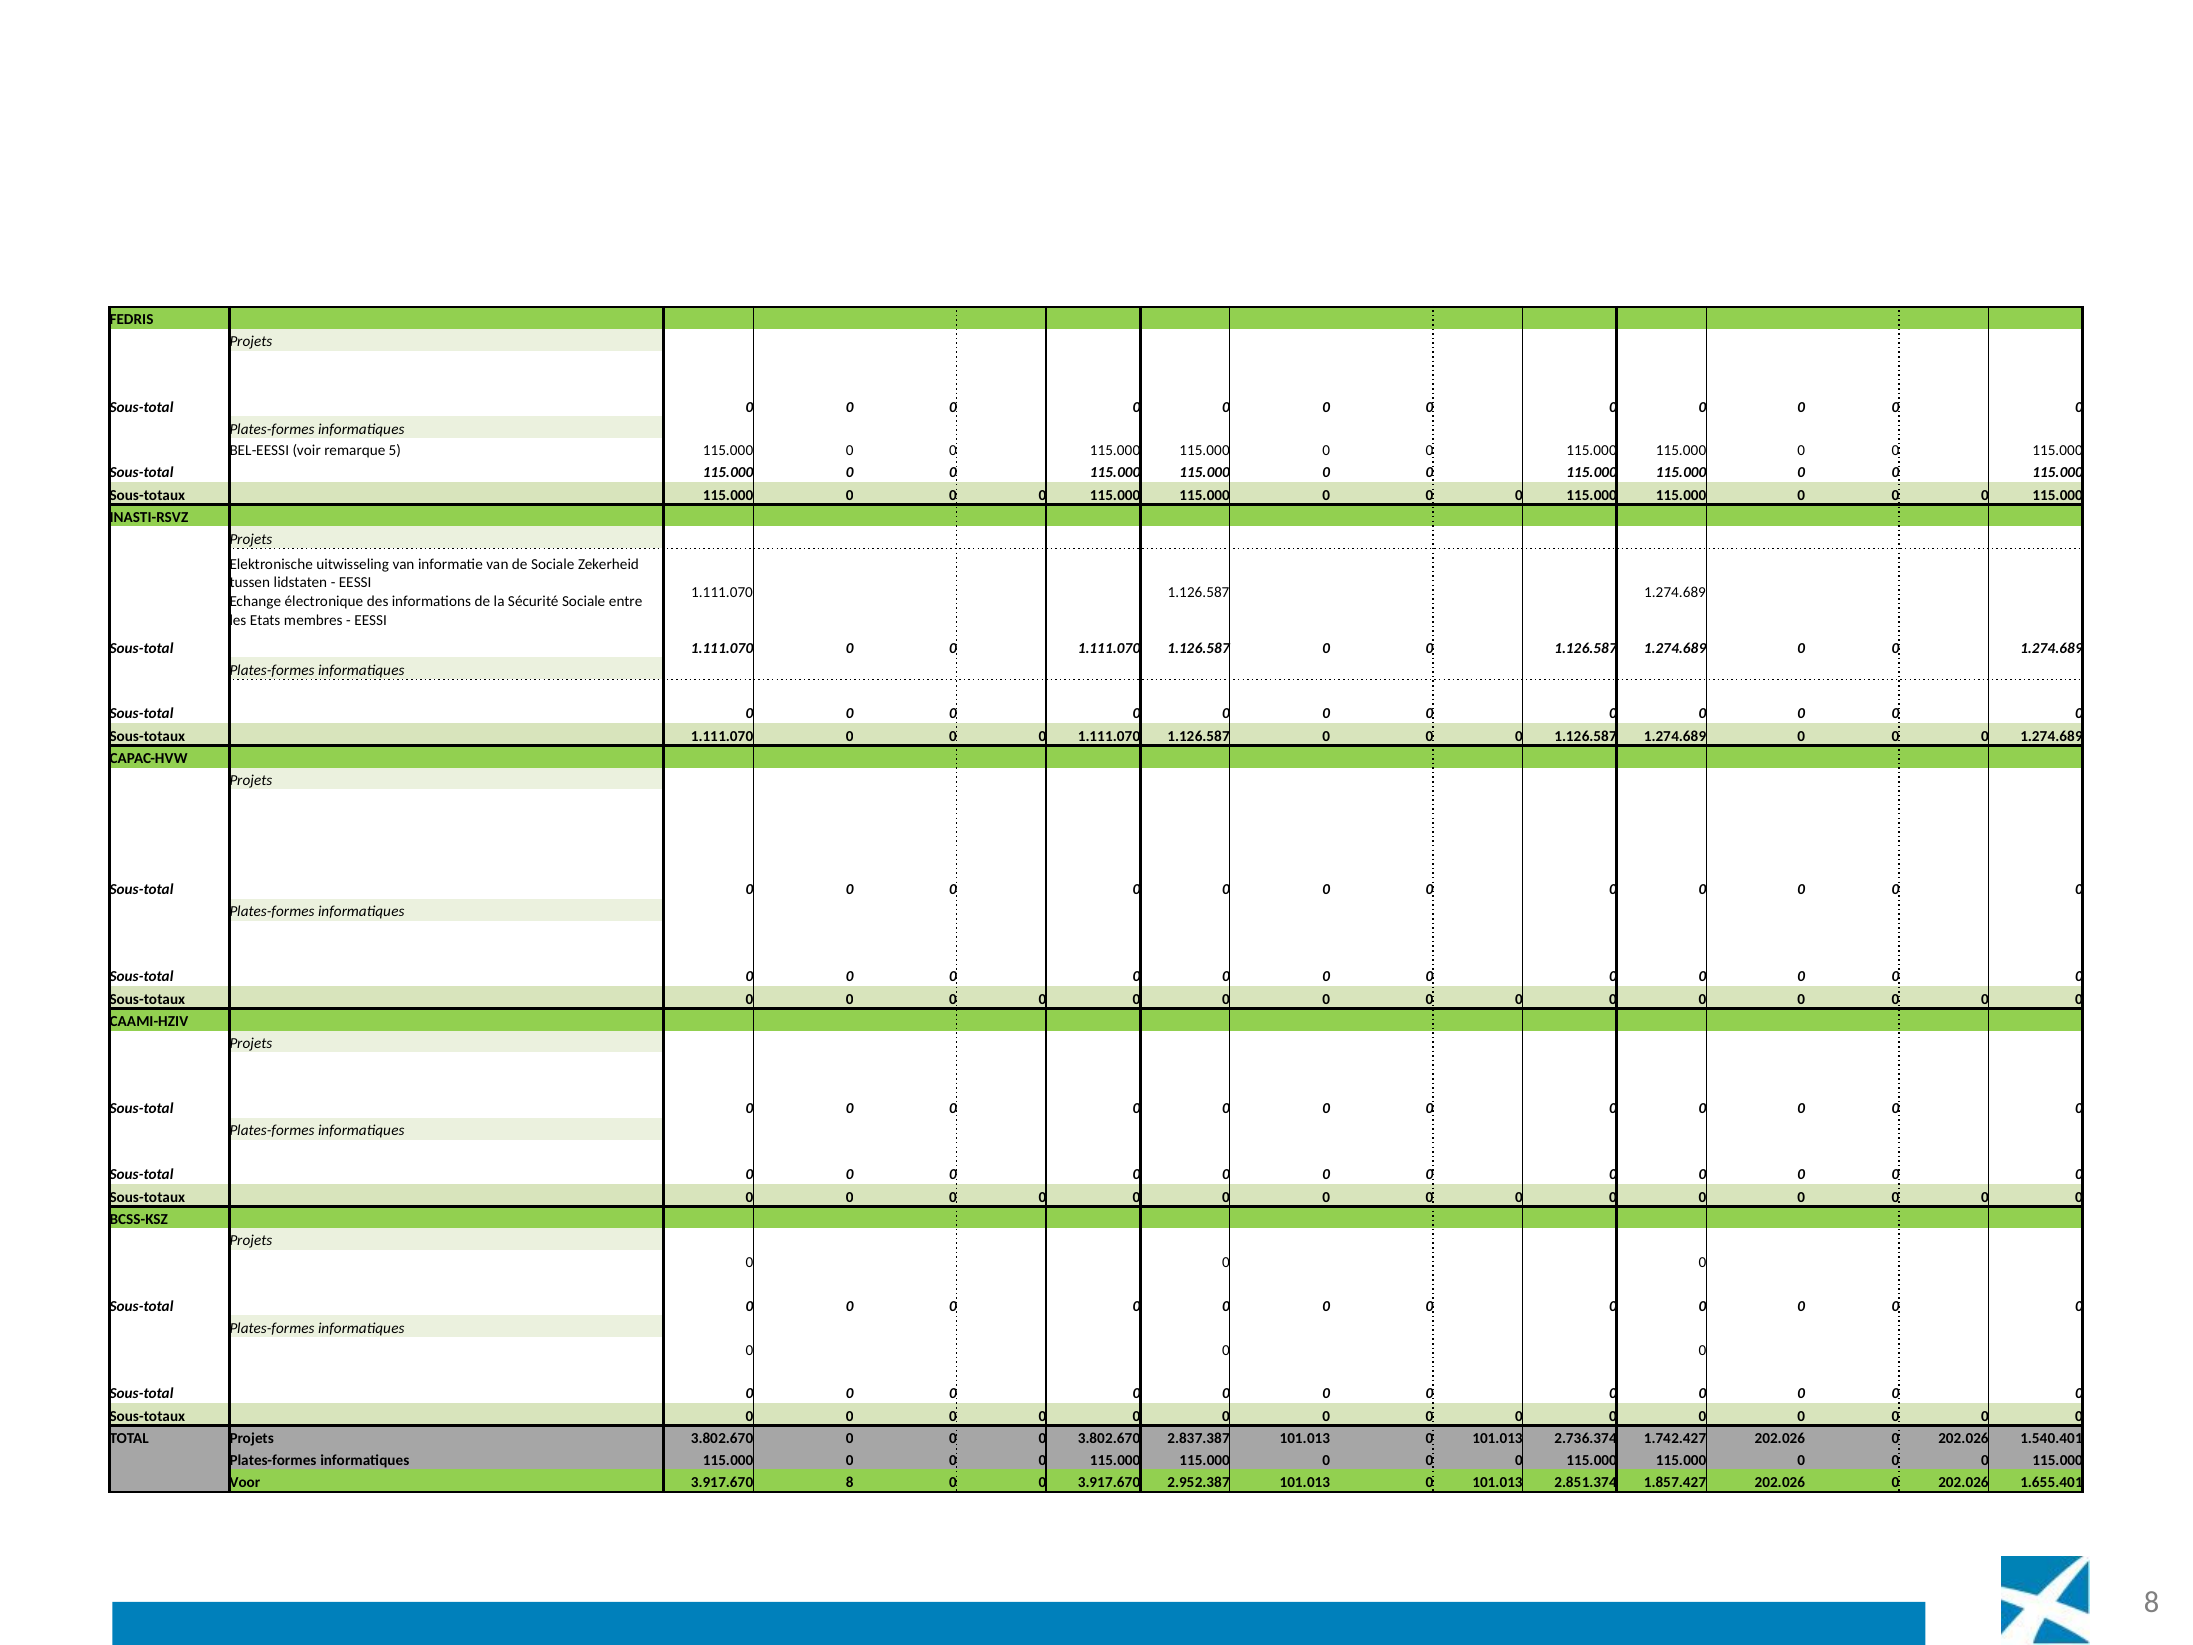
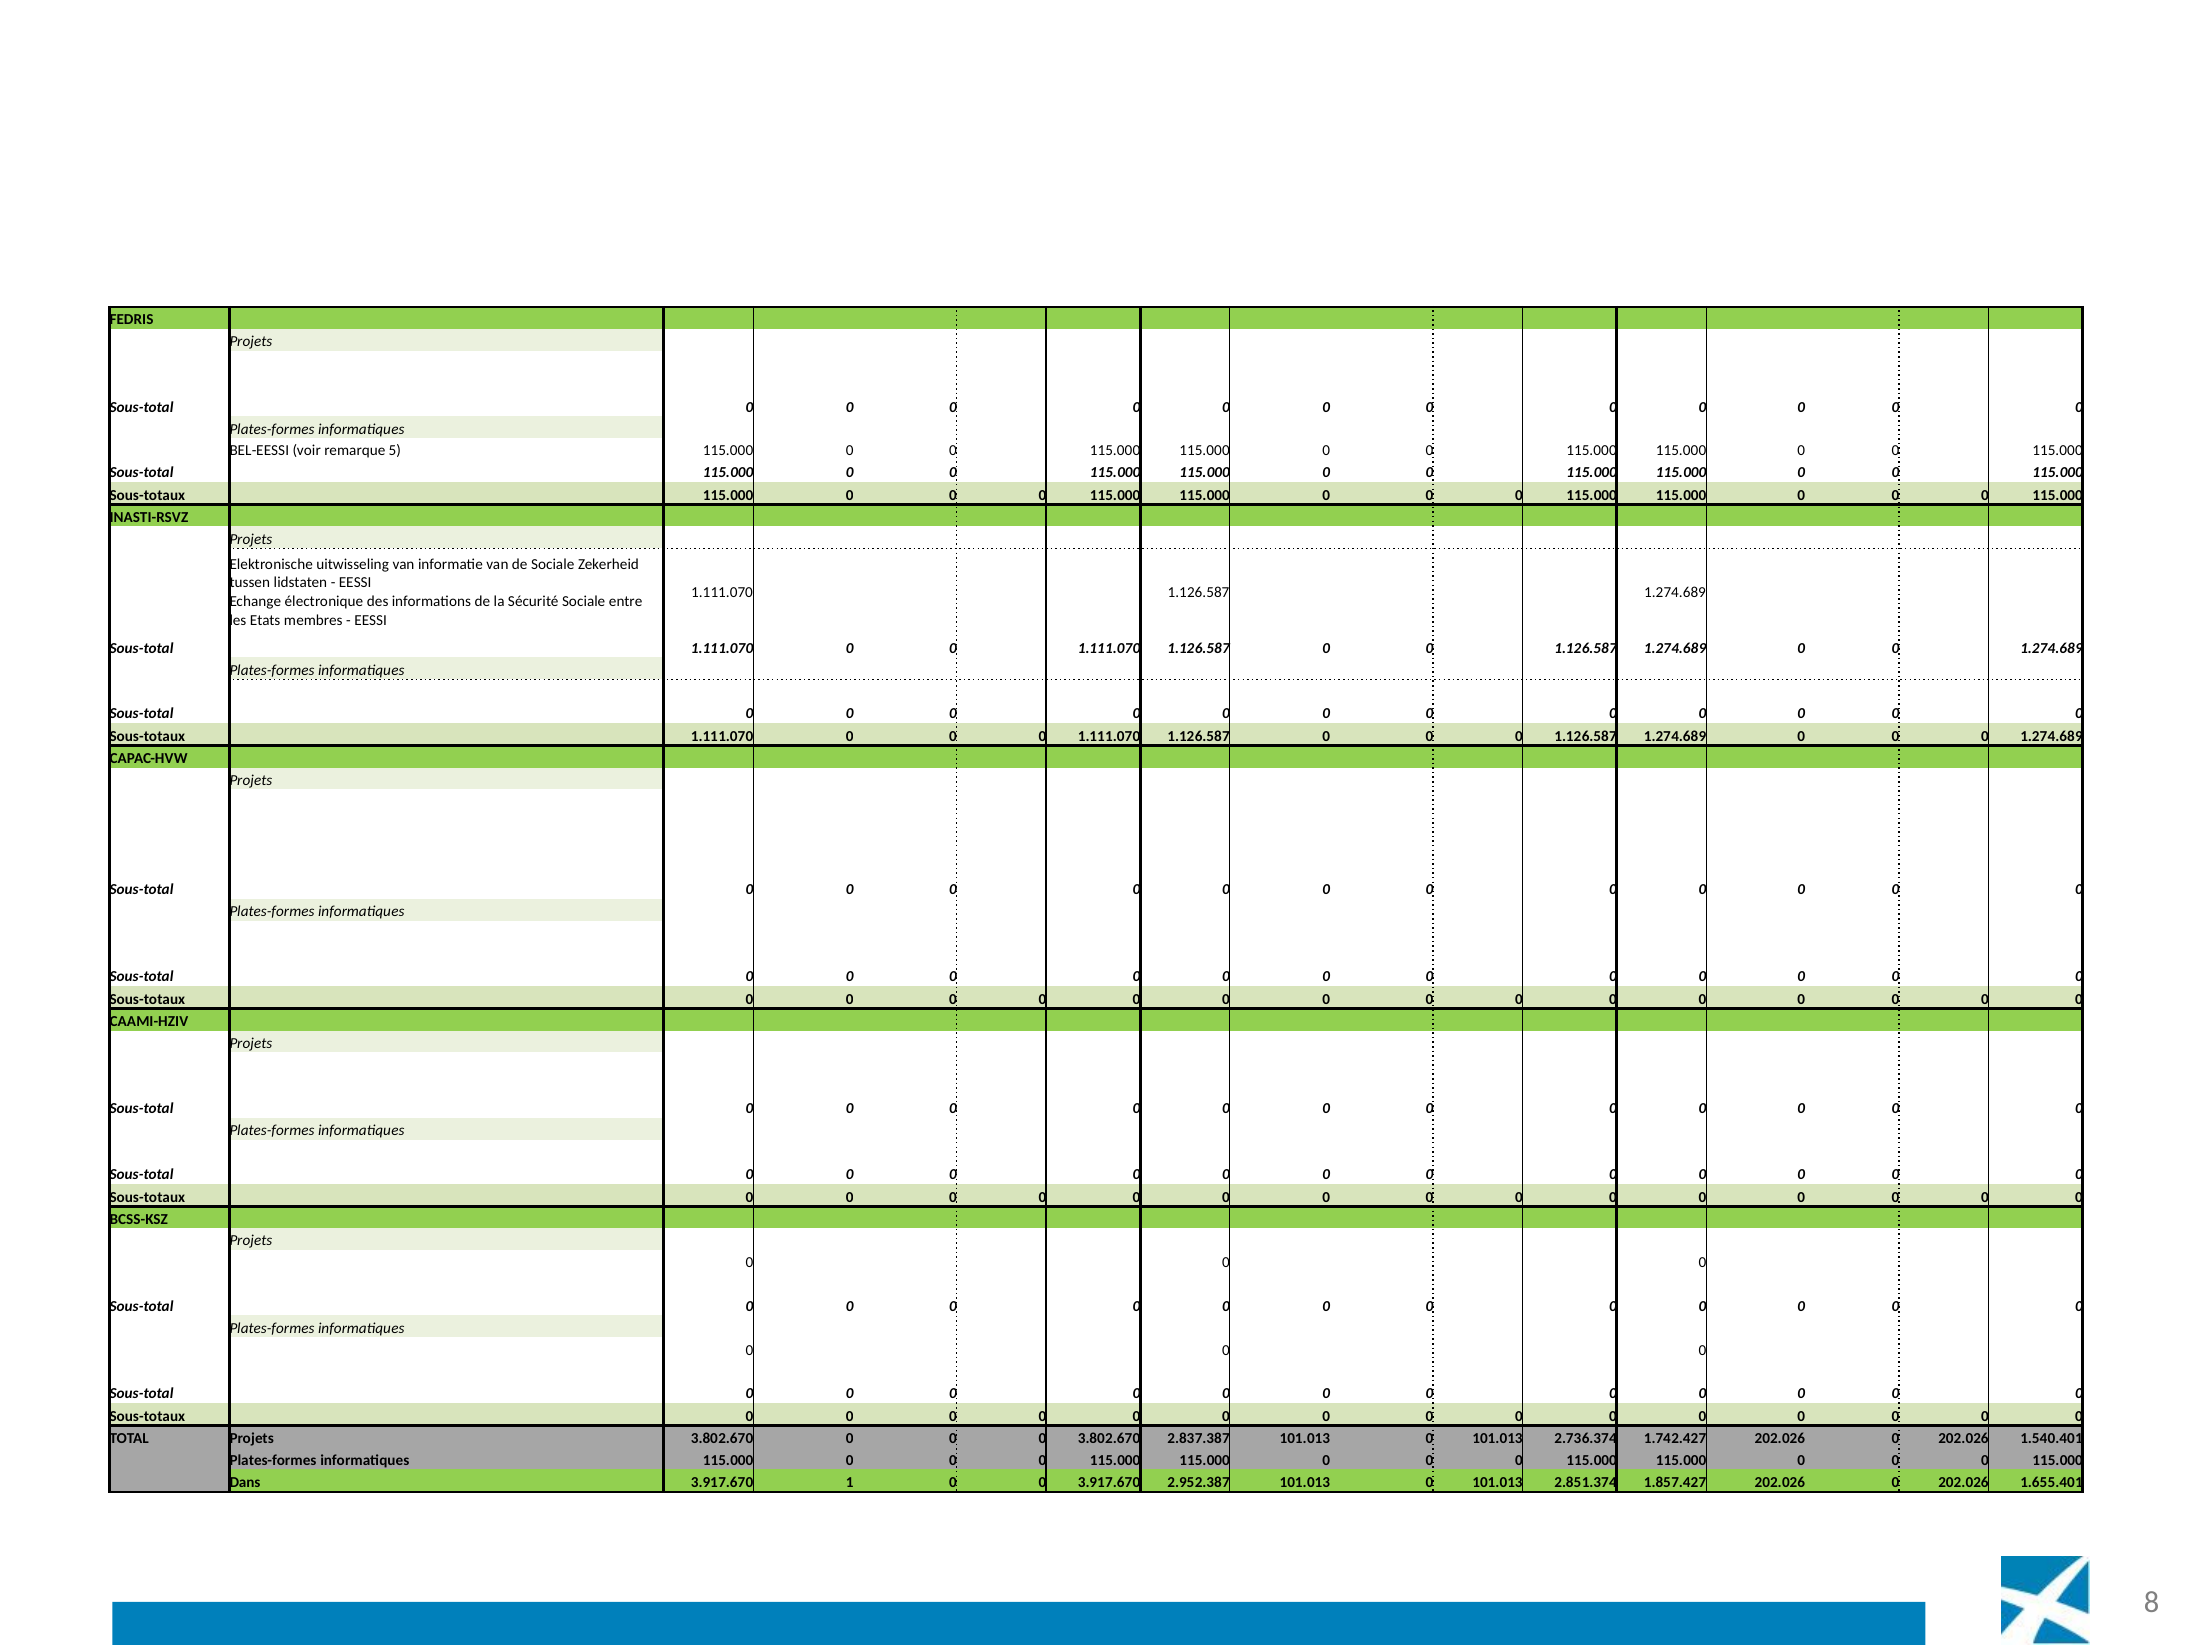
Voor: Voor -> Dans
3.917.670 8: 8 -> 1
